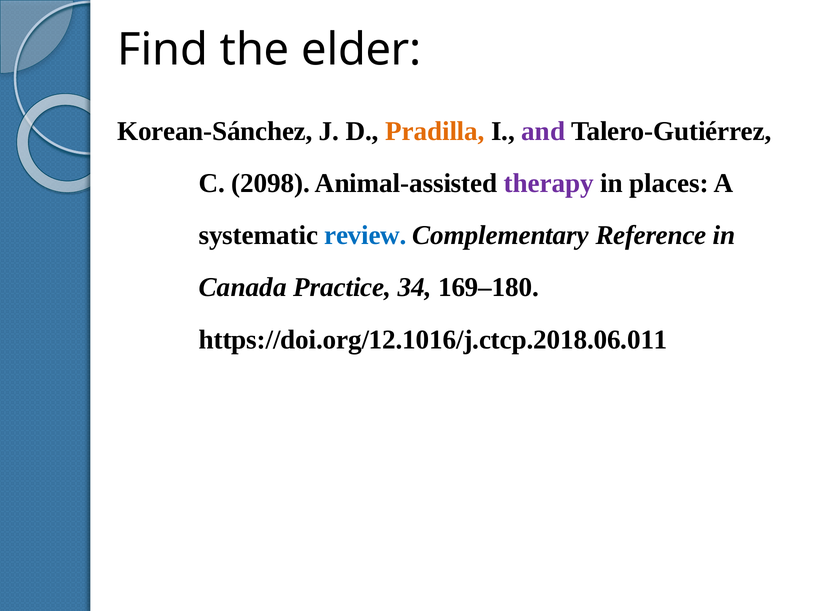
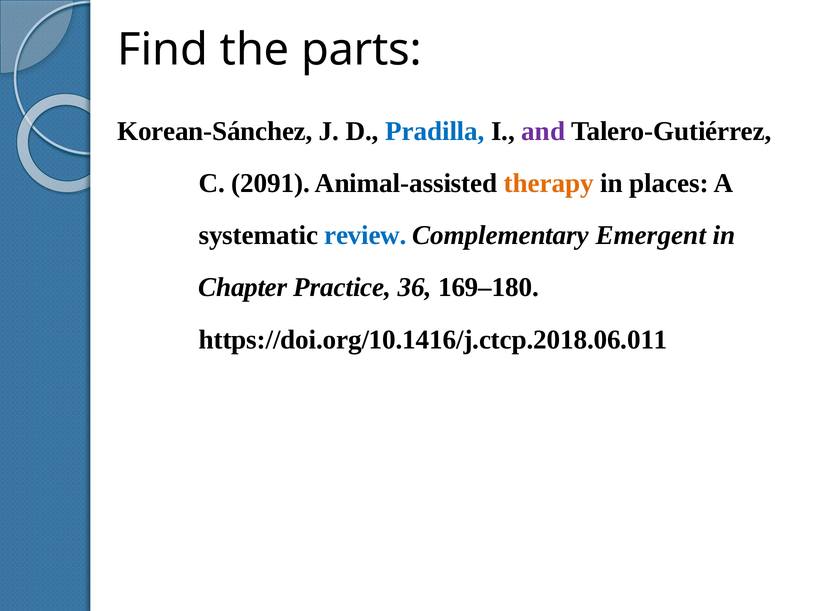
elder: elder -> parts
Pradilla colour: orange -> blue
2098: 2098 -> 2091
therapy colour: purple -> orange
Reference: Reference -> Emergent
Canada: Canada -> Chapter
34: 34 -> 36
https://doi.org/12.1016/j.ctcp.2018.06.011: https://doi.org/12.1016/j.ctcp.2018.06.011 -> https://doi.org/10.1416/j.ctcp.2018.06.011
